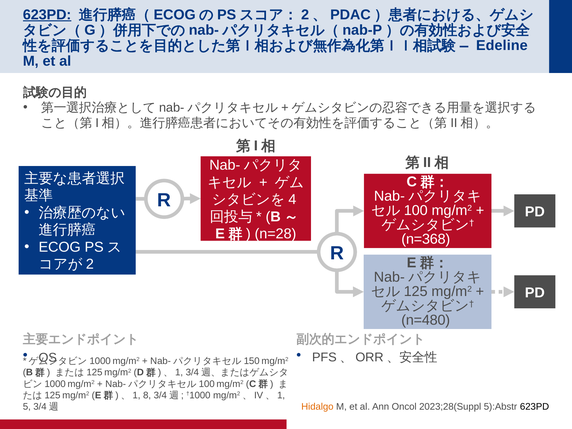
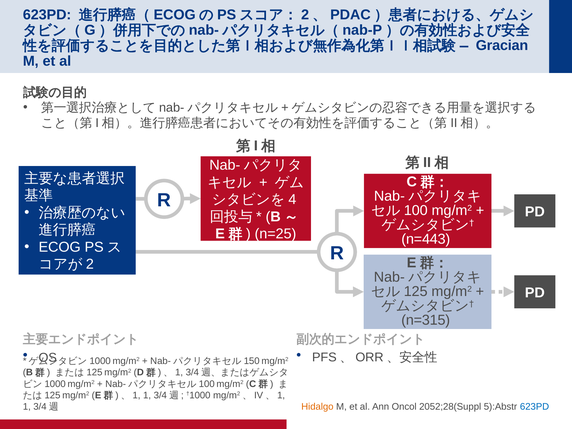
623PD at (47, 15) underline: present -> none
Edeline: Edeline -> Gracian
n=28: n=28 -> n=25
n=368: n=368 -> n=443
n=480: n=480 -> n=315
8 at (147, 395): 8 -> 1
5 at (27, 407): 5 -> 1
2023;28(Suppl: 2023;28(Suppl -> 2052;28(Suppl
623PD at (535, 407) colour: black -> blue
